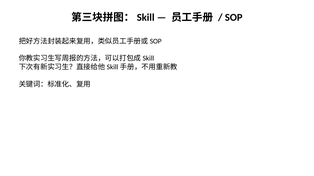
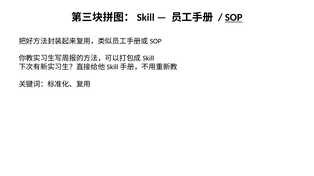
SOP underline: none -> present
